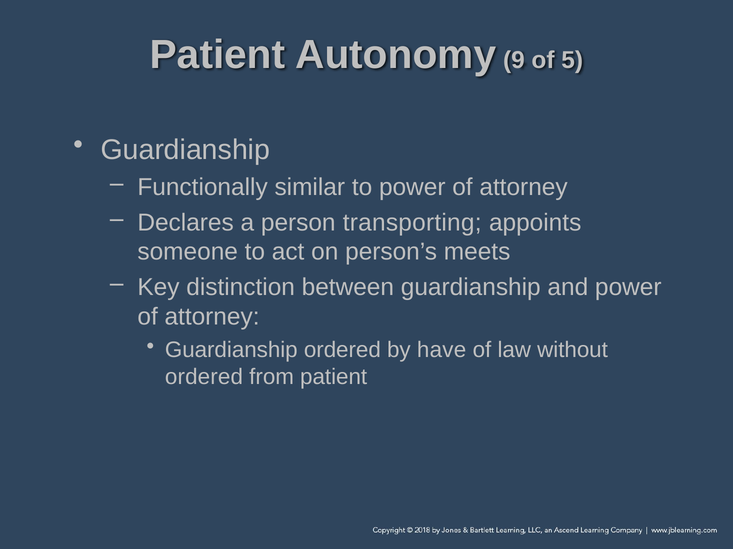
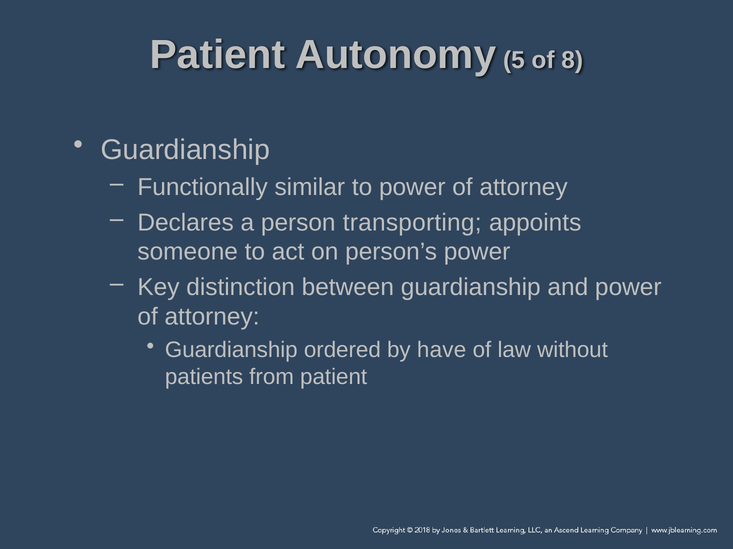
9: 9 -> 5
5: 5 -> 8
person’s meets: meets -> power
ordered at (204, 377): ordered -> patients
